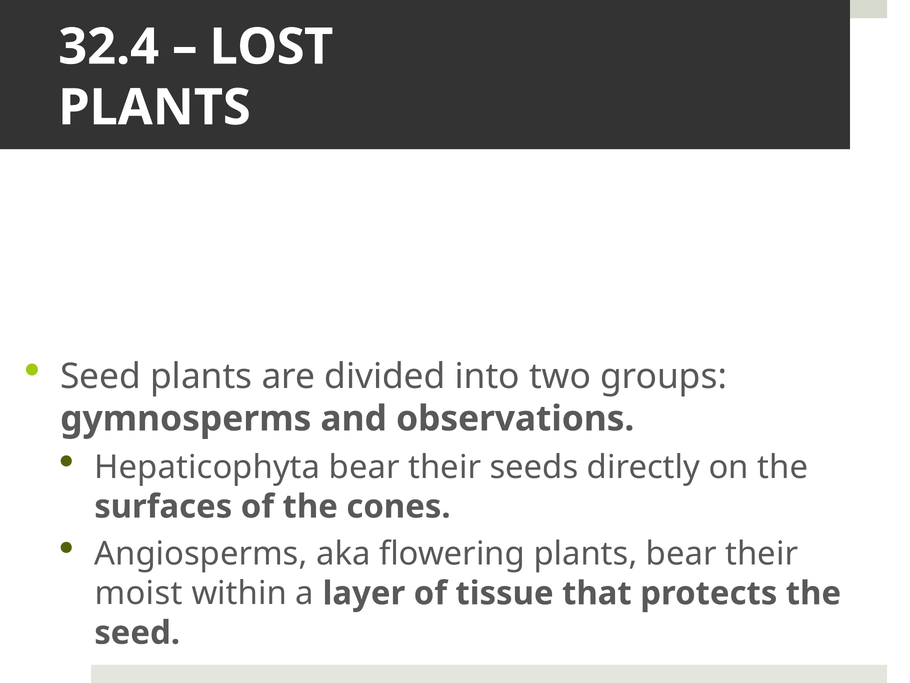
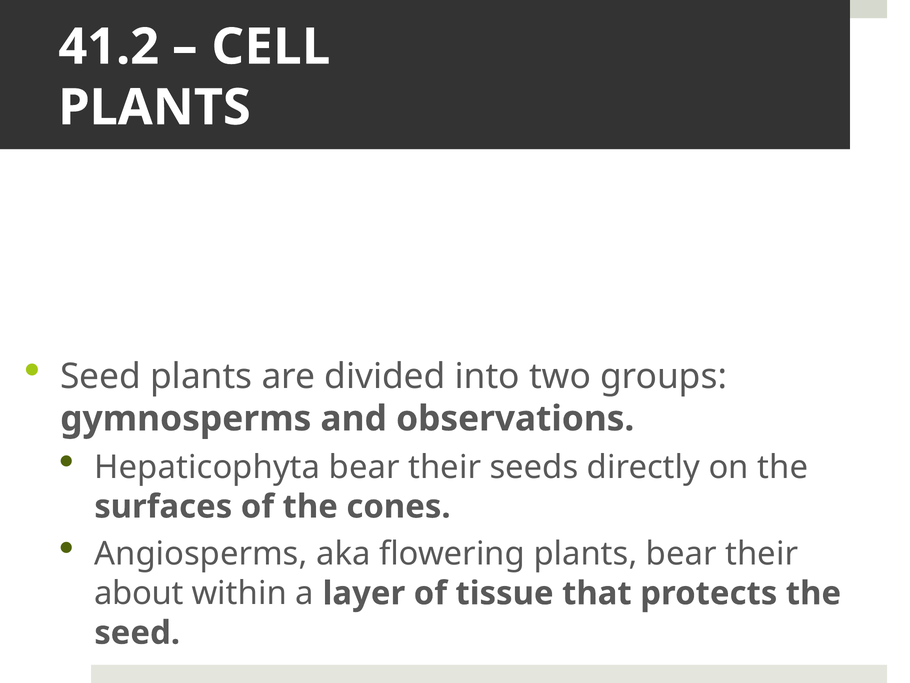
32.4: 32.4 -> 41.2
LOST: LOST -> CELL
moist: moist -> about
